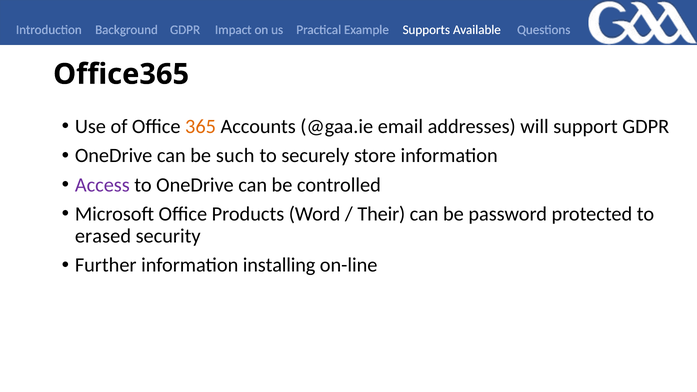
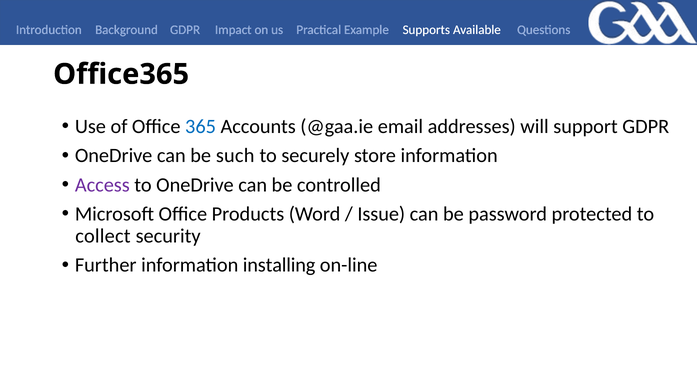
365 colour: orange -> blue
Their: Their -> Issue
erased: erased -> collect
